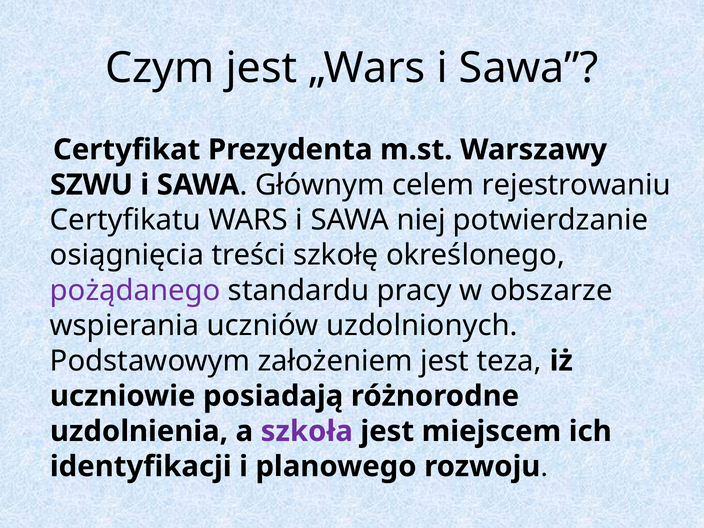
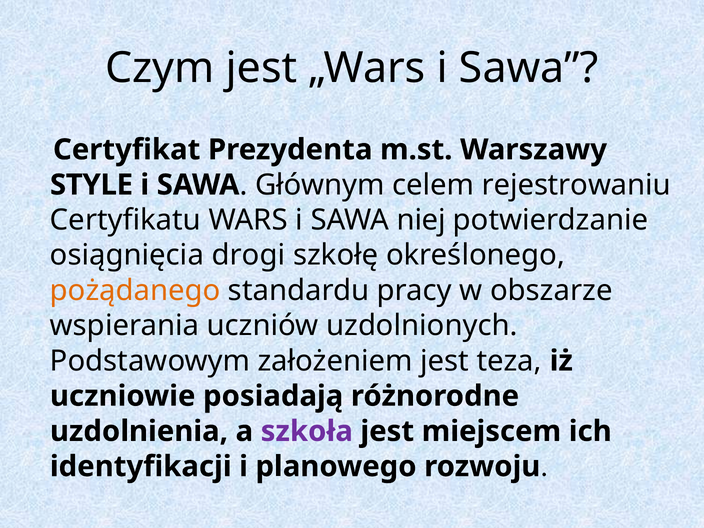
SZWU: SZWU -> STYLE
treści: treści -> drogi
pożądanego colour: purple -> orange
